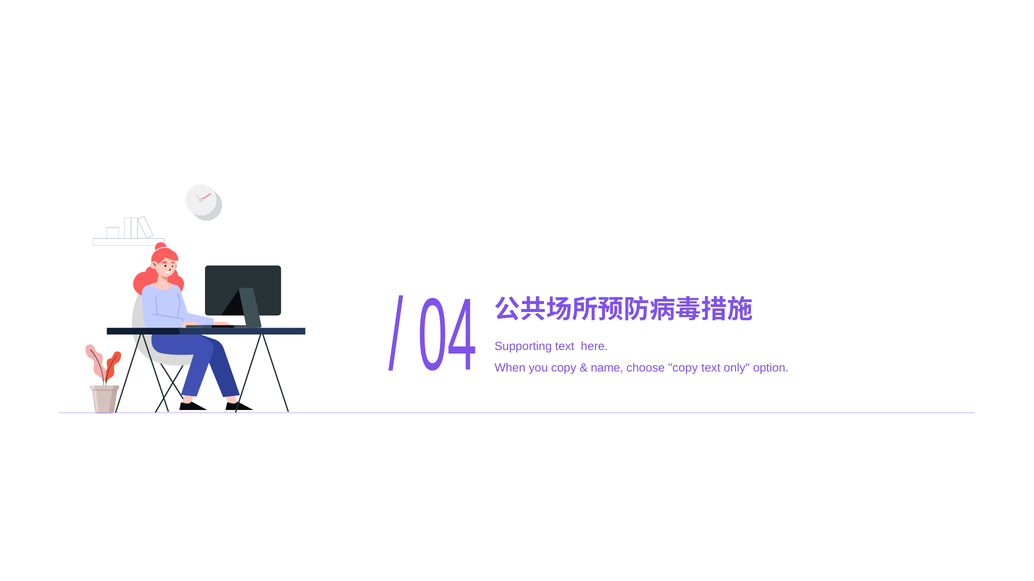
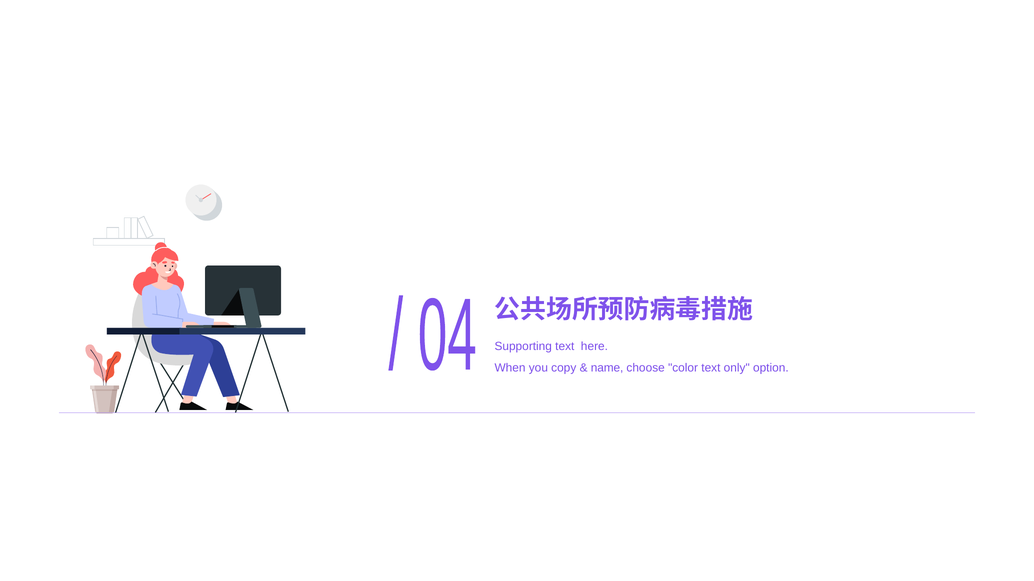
choose copy: copy -> color
